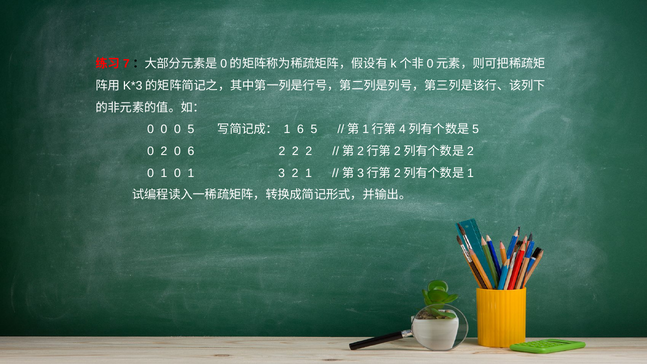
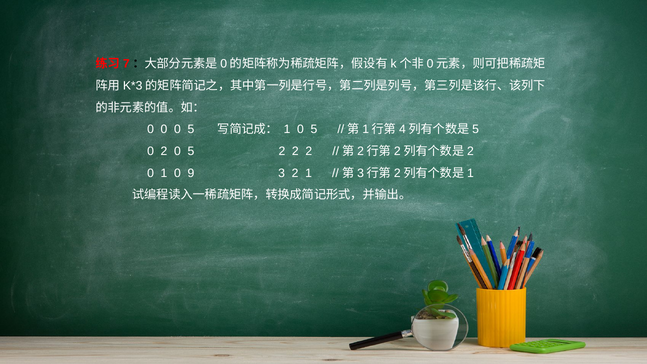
6 at (300, 129): 6 -> 0
2 0 6: 6 -> 5
1 0 1: 1 -> 9
